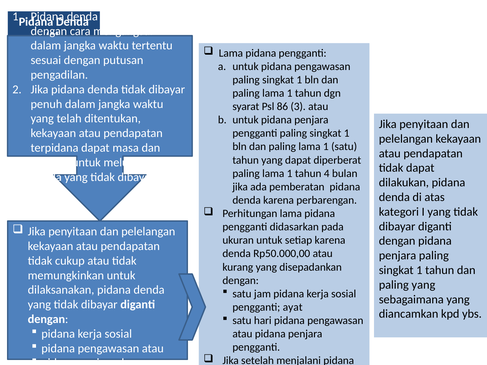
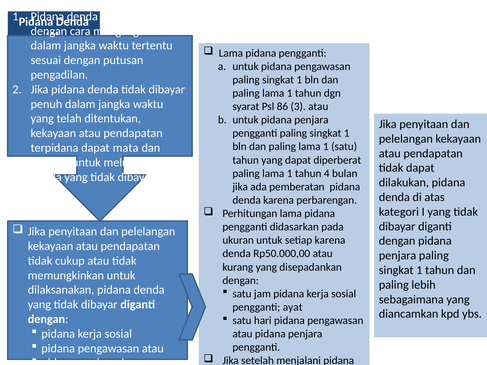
masa: masa -> mata
paling yang: yang -> lebih
